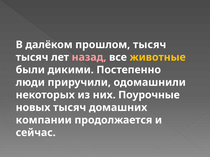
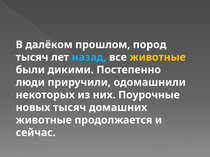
прошлом тысяч: тысяч -> пород
назад colour: pink -> light blue
компании at (44, 120): компании -> животные
